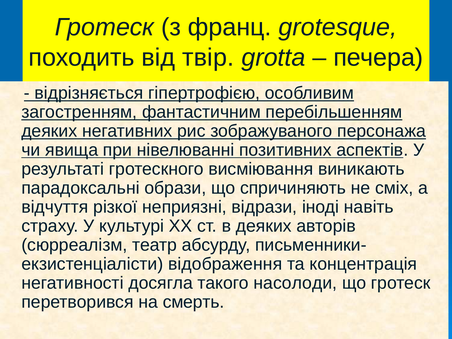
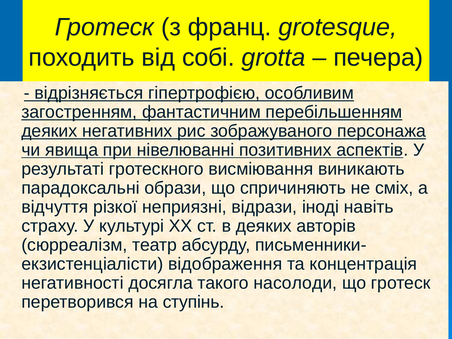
твір: твір -> собі
смерть: смерть -> ступінь
